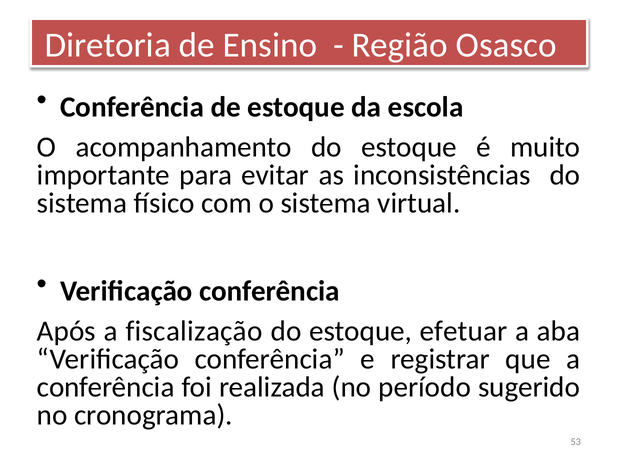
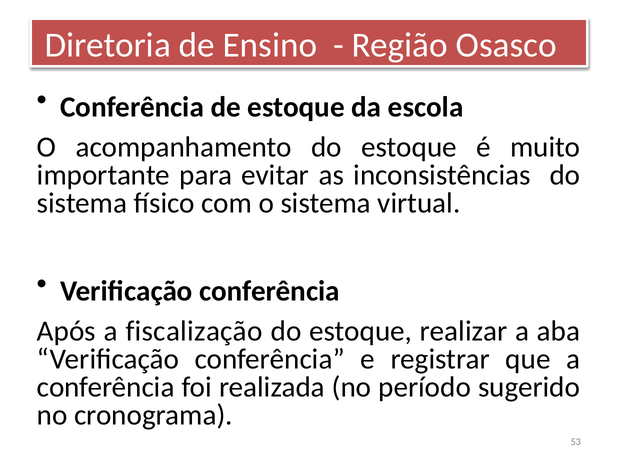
efetuar: efetuar -> realizar
